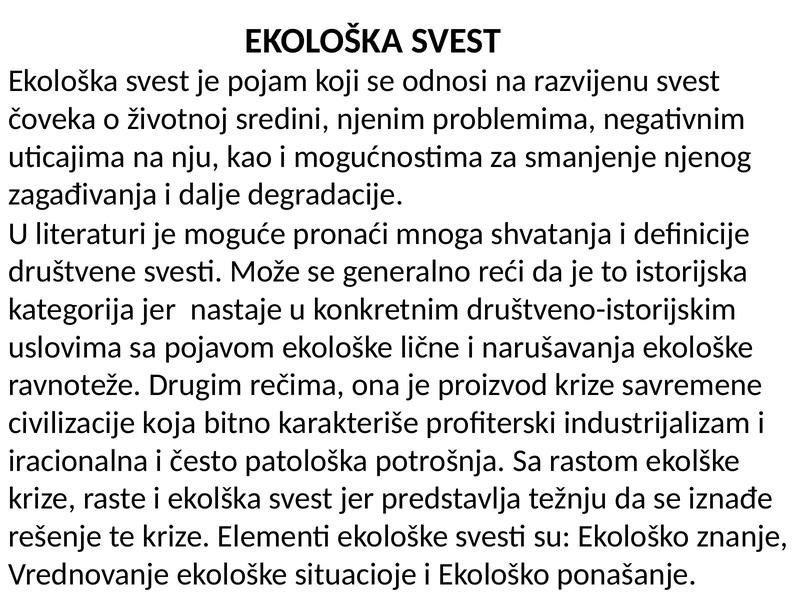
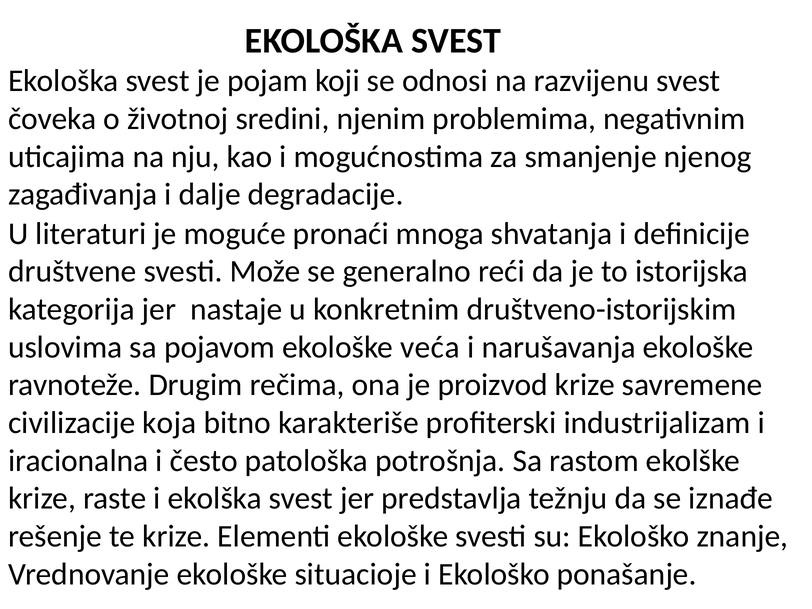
lične: lične -> veća
